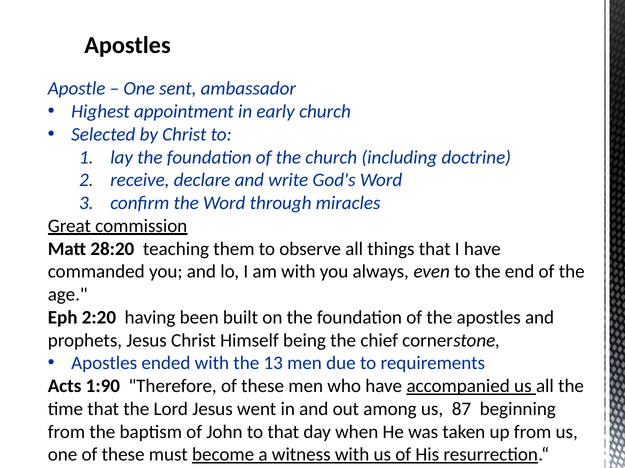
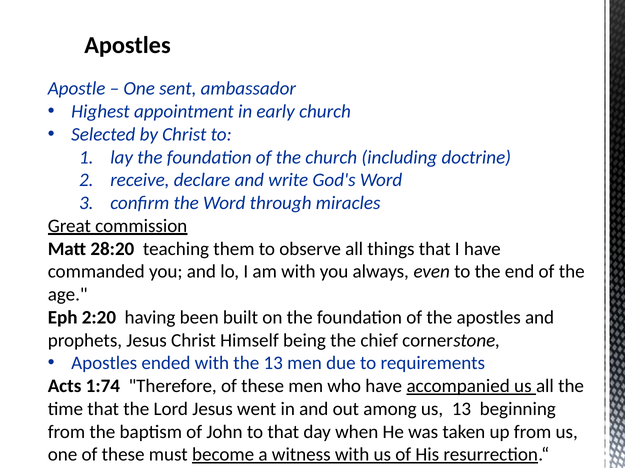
1:90: 1:90 -> 1:74
us 87: 87 -> 13
